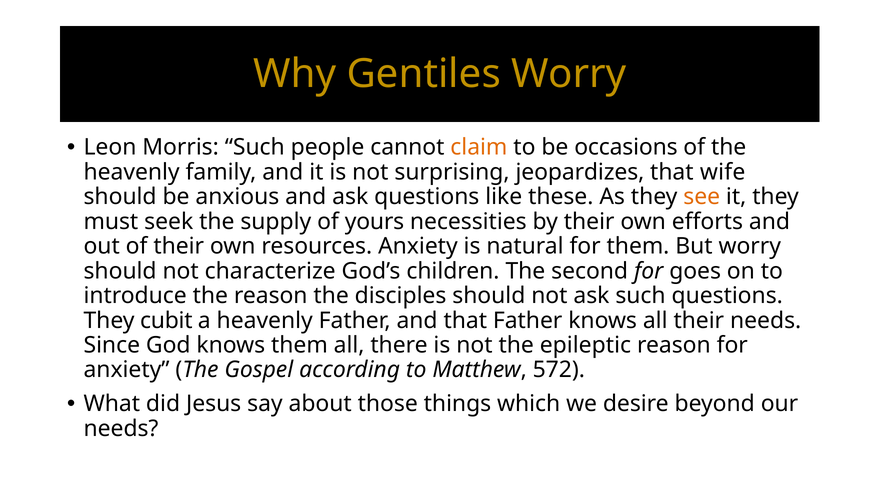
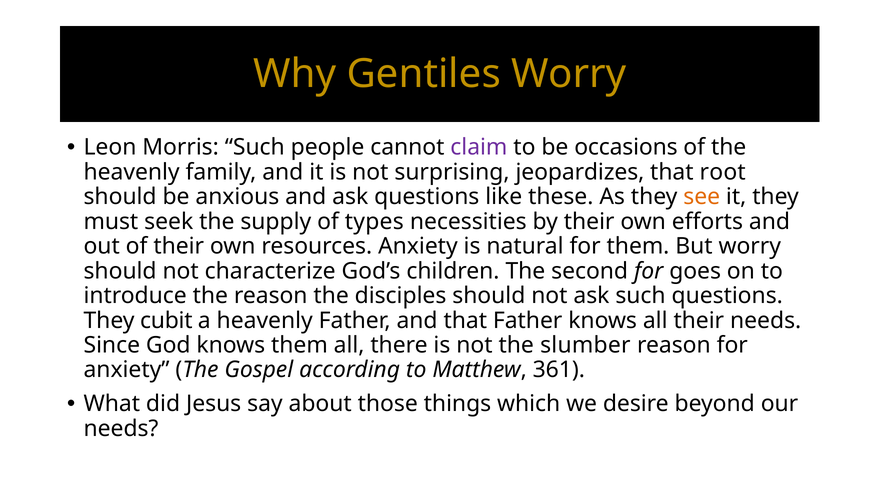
claim colour: orange -> purple
wife: wife -> root
yours: yours -> types
epileptic: epileptic -> slumber
572: 572 -> 361
